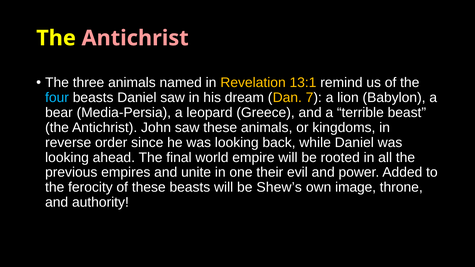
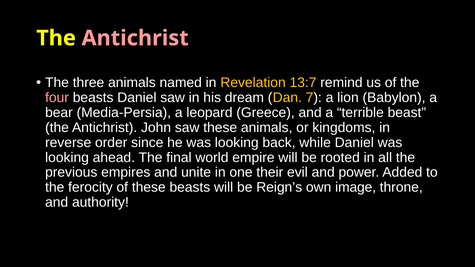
13:1: 13:1 -> 13:7
four colour: light blue -> pink
Shew’s: Shew’s -> Reign’s
